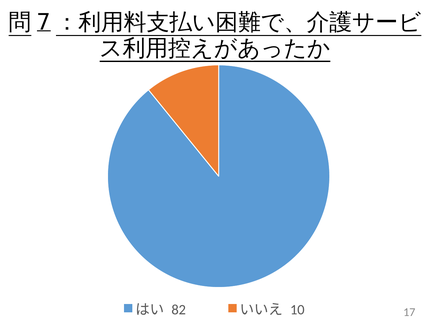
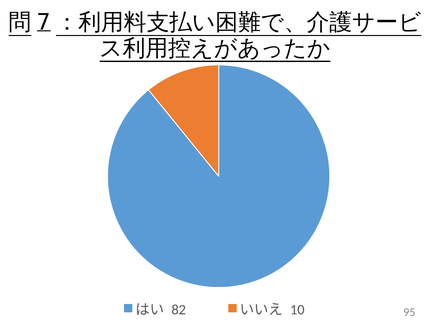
17: 17 -> 95
